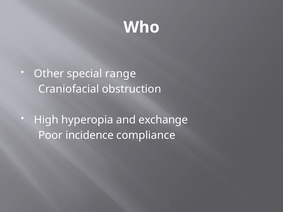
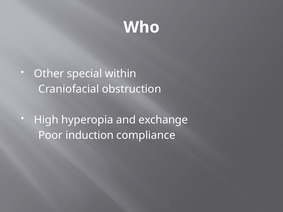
range: range -> within
incidence: incidence -> induction
